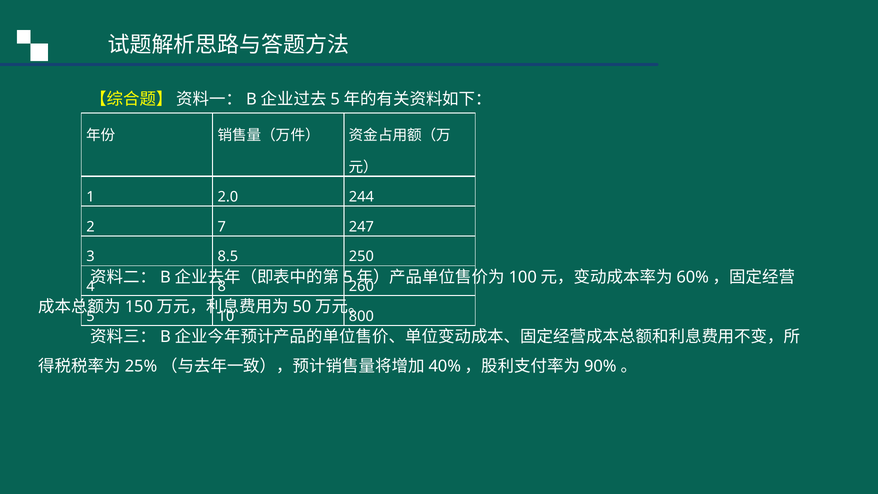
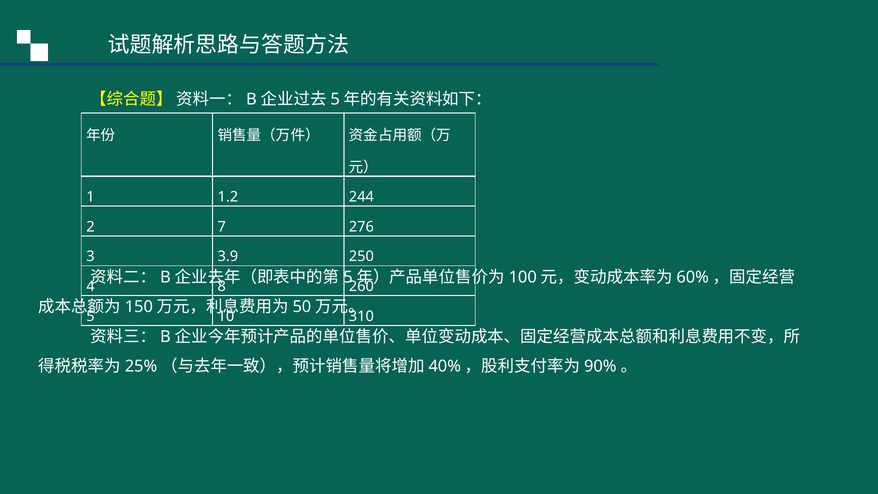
2.0: 2.0 -> 1.2
247: 247 -> 276
8.5: 8.5 -> 3.9
800: 800 -> 310
